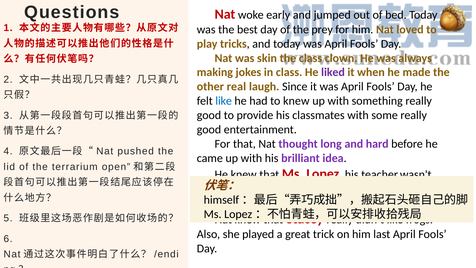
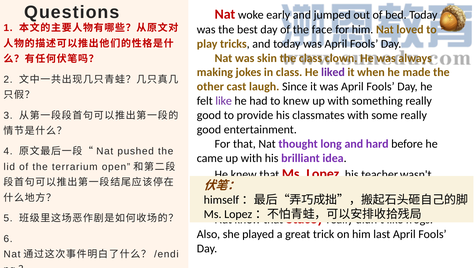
prey: prey -> face
real: real -> cast
like at (224, 101) colour: blue -> purple
